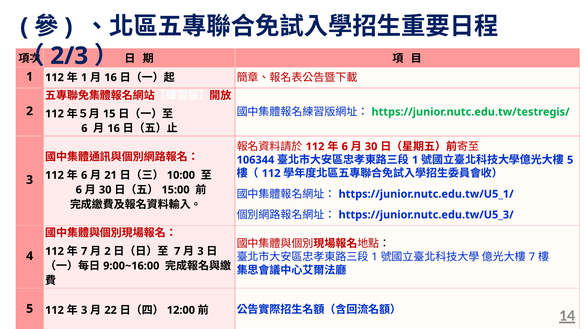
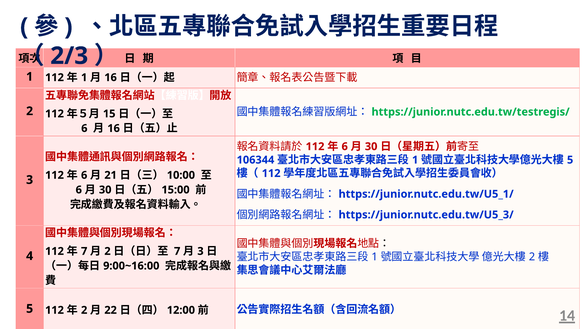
7 at (532, 257): 7 -> 2
3 at (84, 310): 3 -> 2
